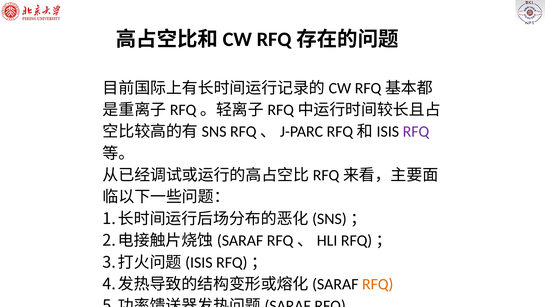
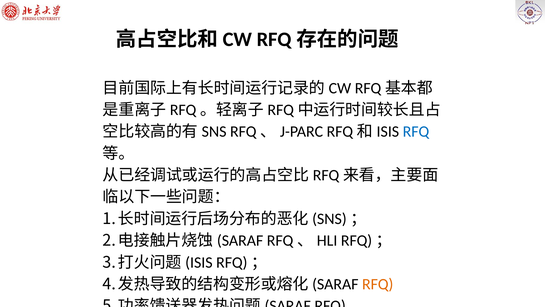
RFQ at (416, 132) colour: purple -> blue
